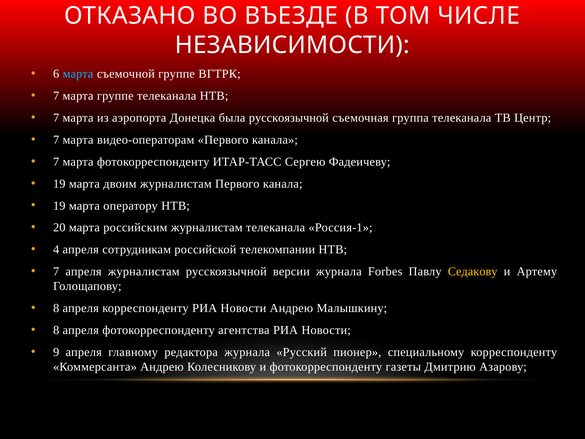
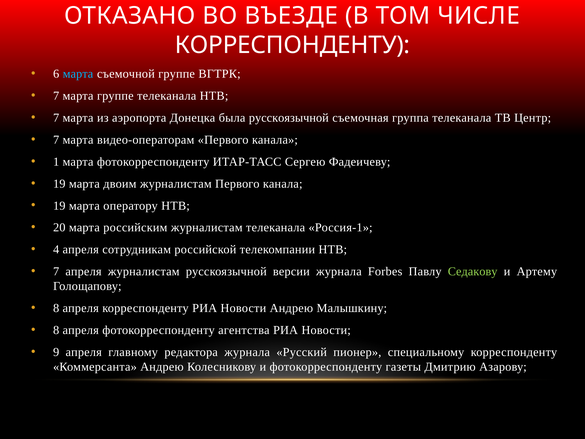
НЕЗАВИСИМОСТИ at (292, 45): НЕЗАВИСИМОСТИ -> КОРРЕСПОНДЕНТУ
7 at (56, 162): 7 -> 1
Седакову colour: yellow -> light green
